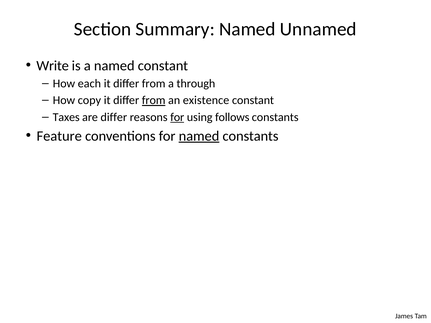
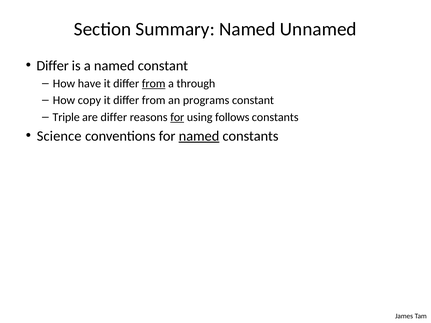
Write at (53, 66): Write -> Differ
each: each -> have
from at (154, 84) underline: none -> present
from at (154, 100) underline: present -> none
existence: existence -> programs
Taxes: Taxes -> Triple
Feature: Feature -> Science
